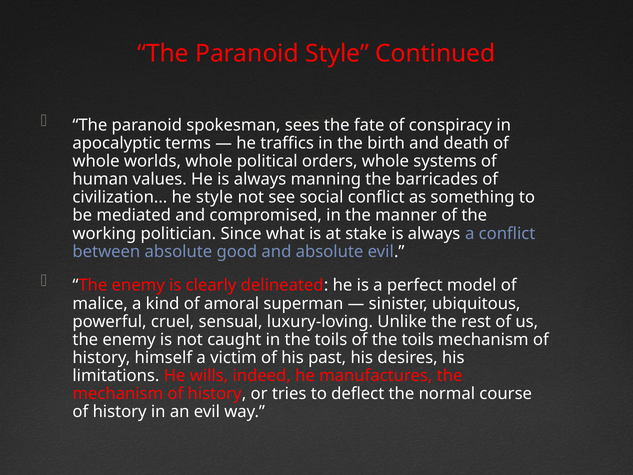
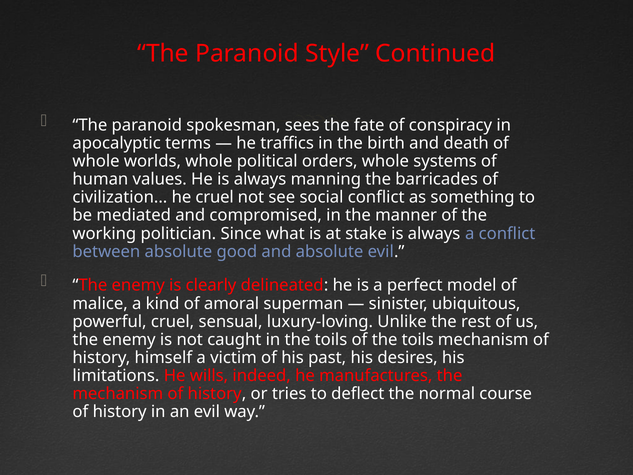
he style: style -> cruel
